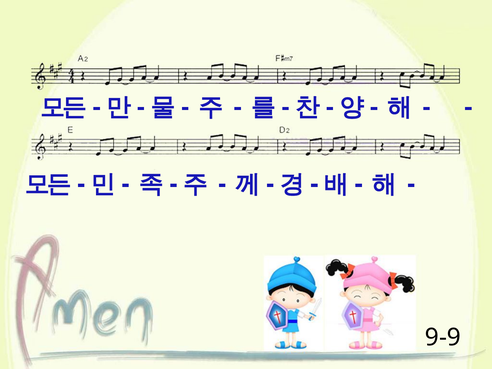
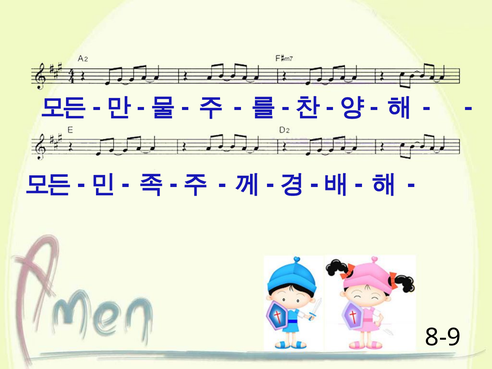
9-9: 9-9 -> 8-9
